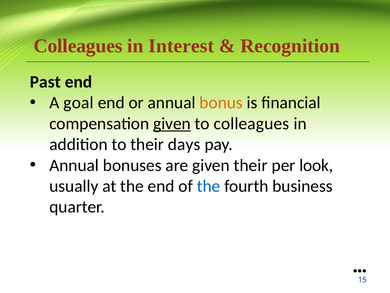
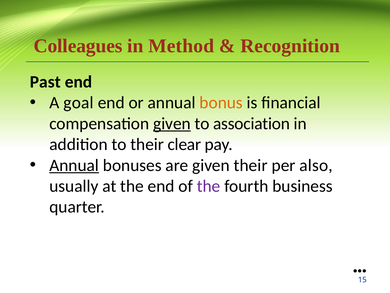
Interest: Interest -> Method
to colleagues: colleagues -> association
days: days -> clear
Annual at (74, 165) underline: none -> present
look: look -> also
the at (209, 186) colour: blue -> purple
